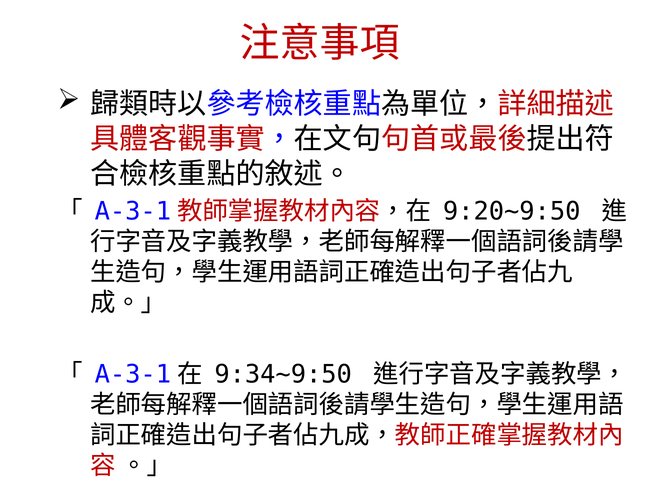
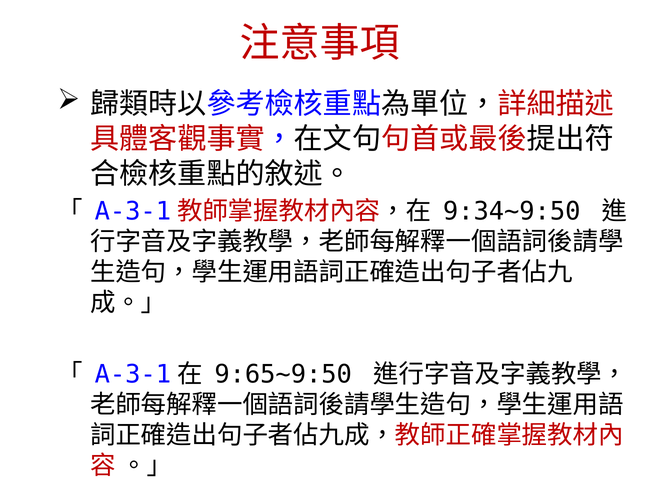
9:20~9:50: 9:20~9:50 -> 9:34~9:50
9:34~9:50: 9:34~9:50 -> 9:65~9:50
